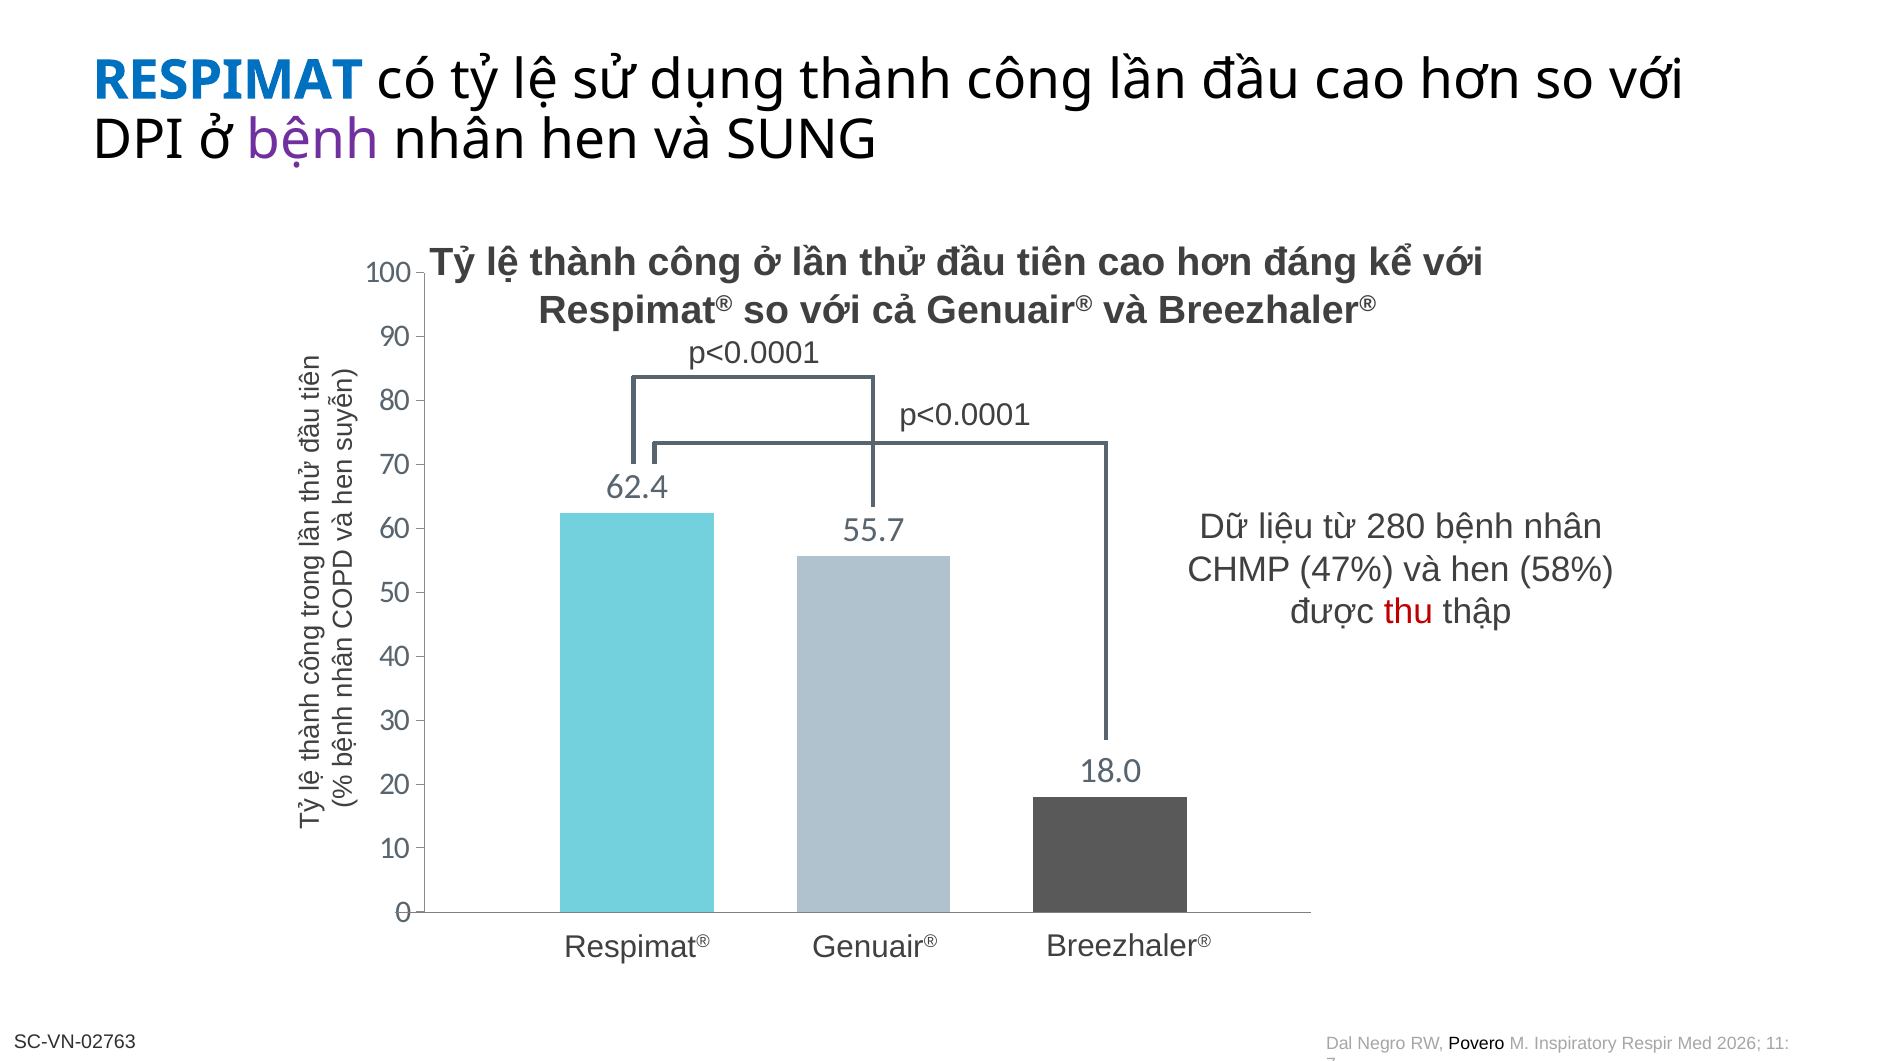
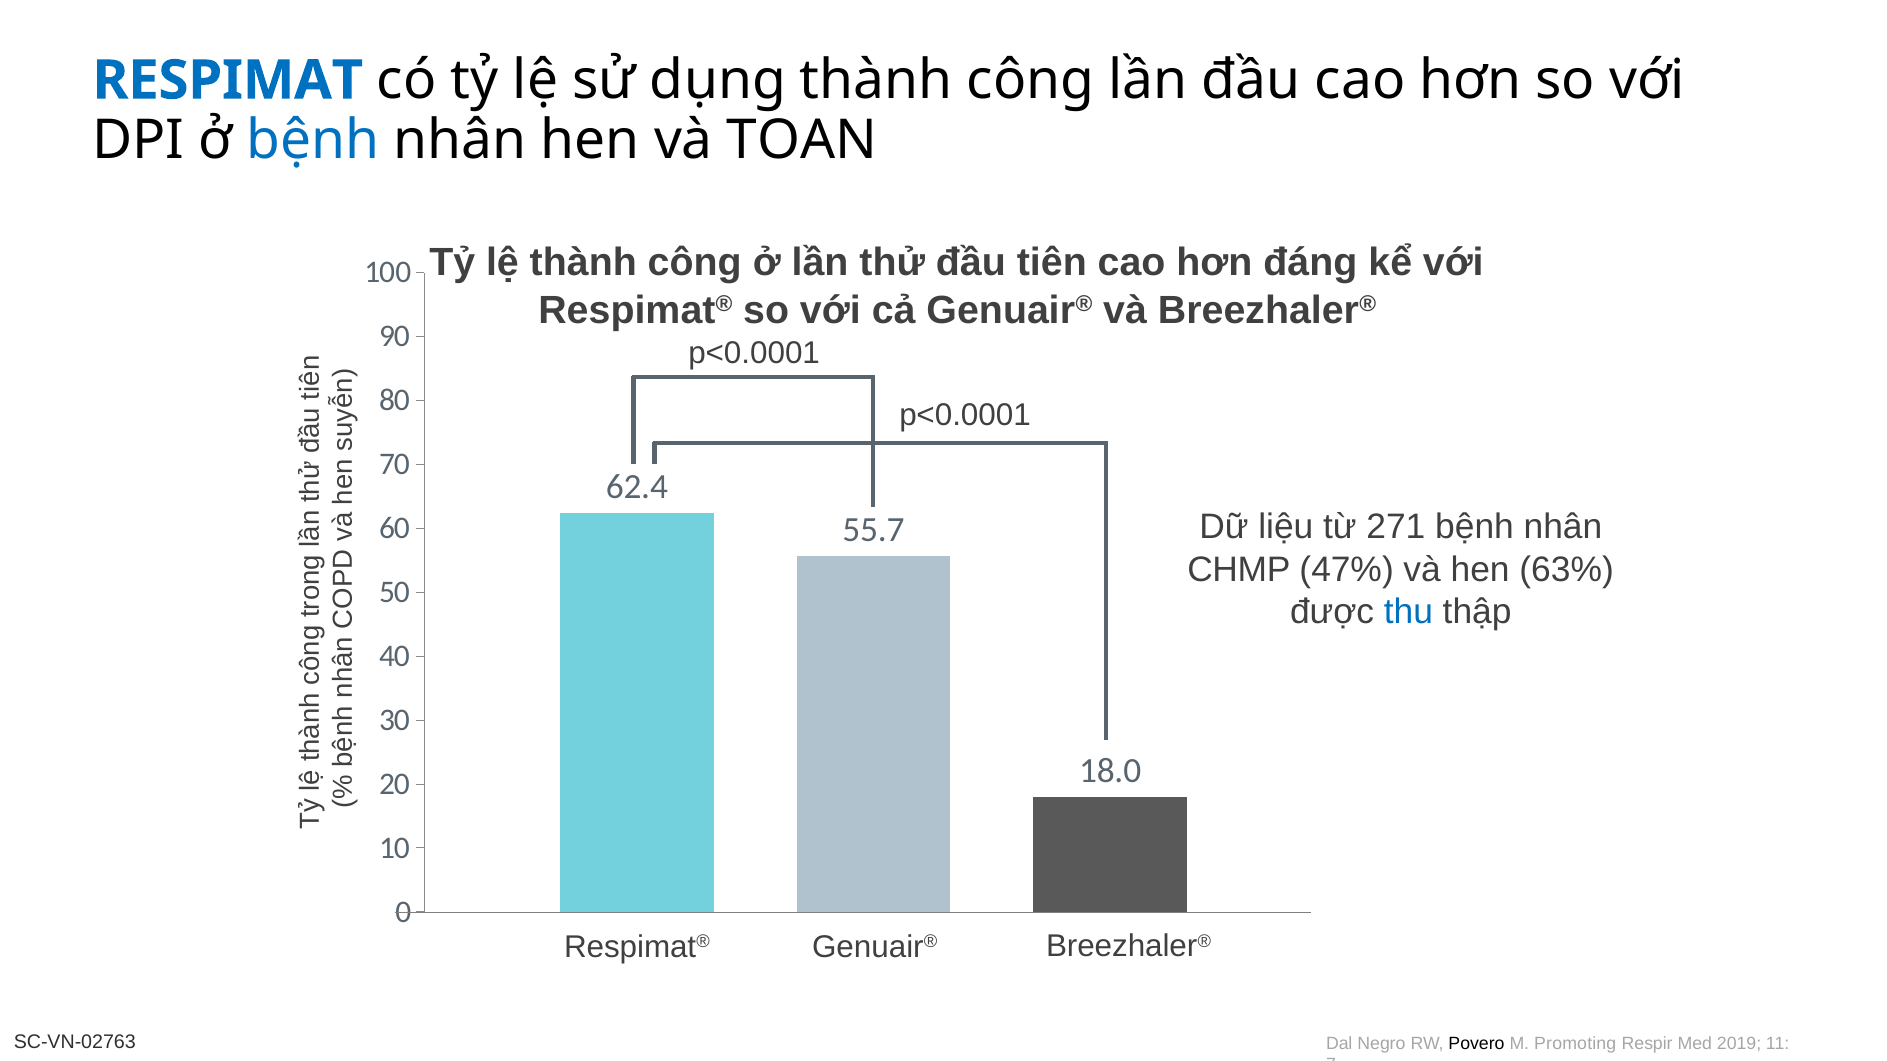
bệnh at (313, 140) colour: purple -> blue
SUNG: SUNG -> TOAN
280: 280 -> 271
58%: 58% -> 63%
thu colour: red -> blue
Inspiratory: Inspiratory -> Promoting
2026: 2026 -> 2019
